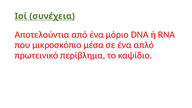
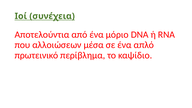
μικροσκόπιο: μικροσκόπιο -> αλλοιώσεων
